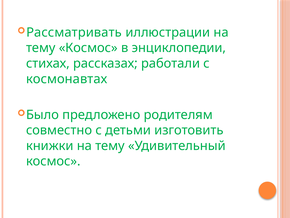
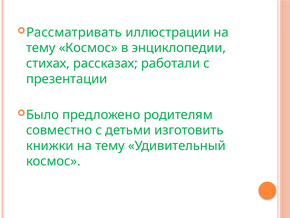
космонавтах: космонавтах -> презентации
